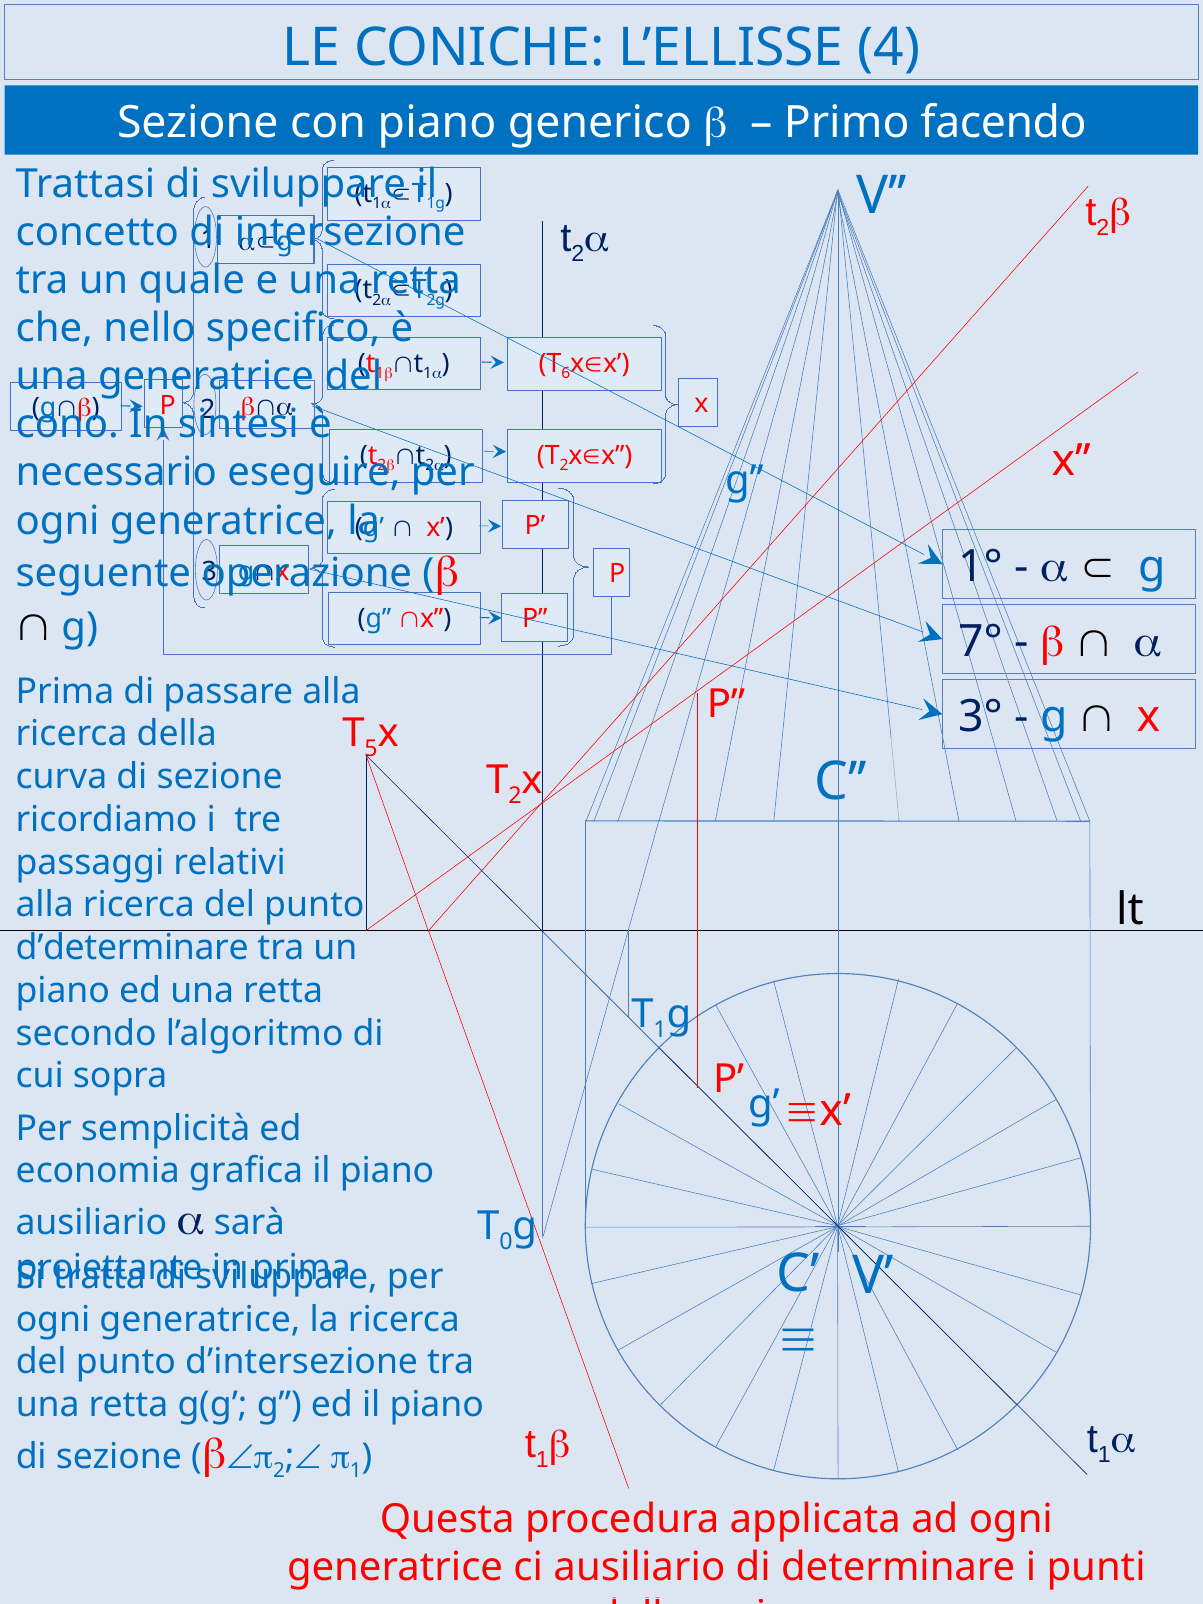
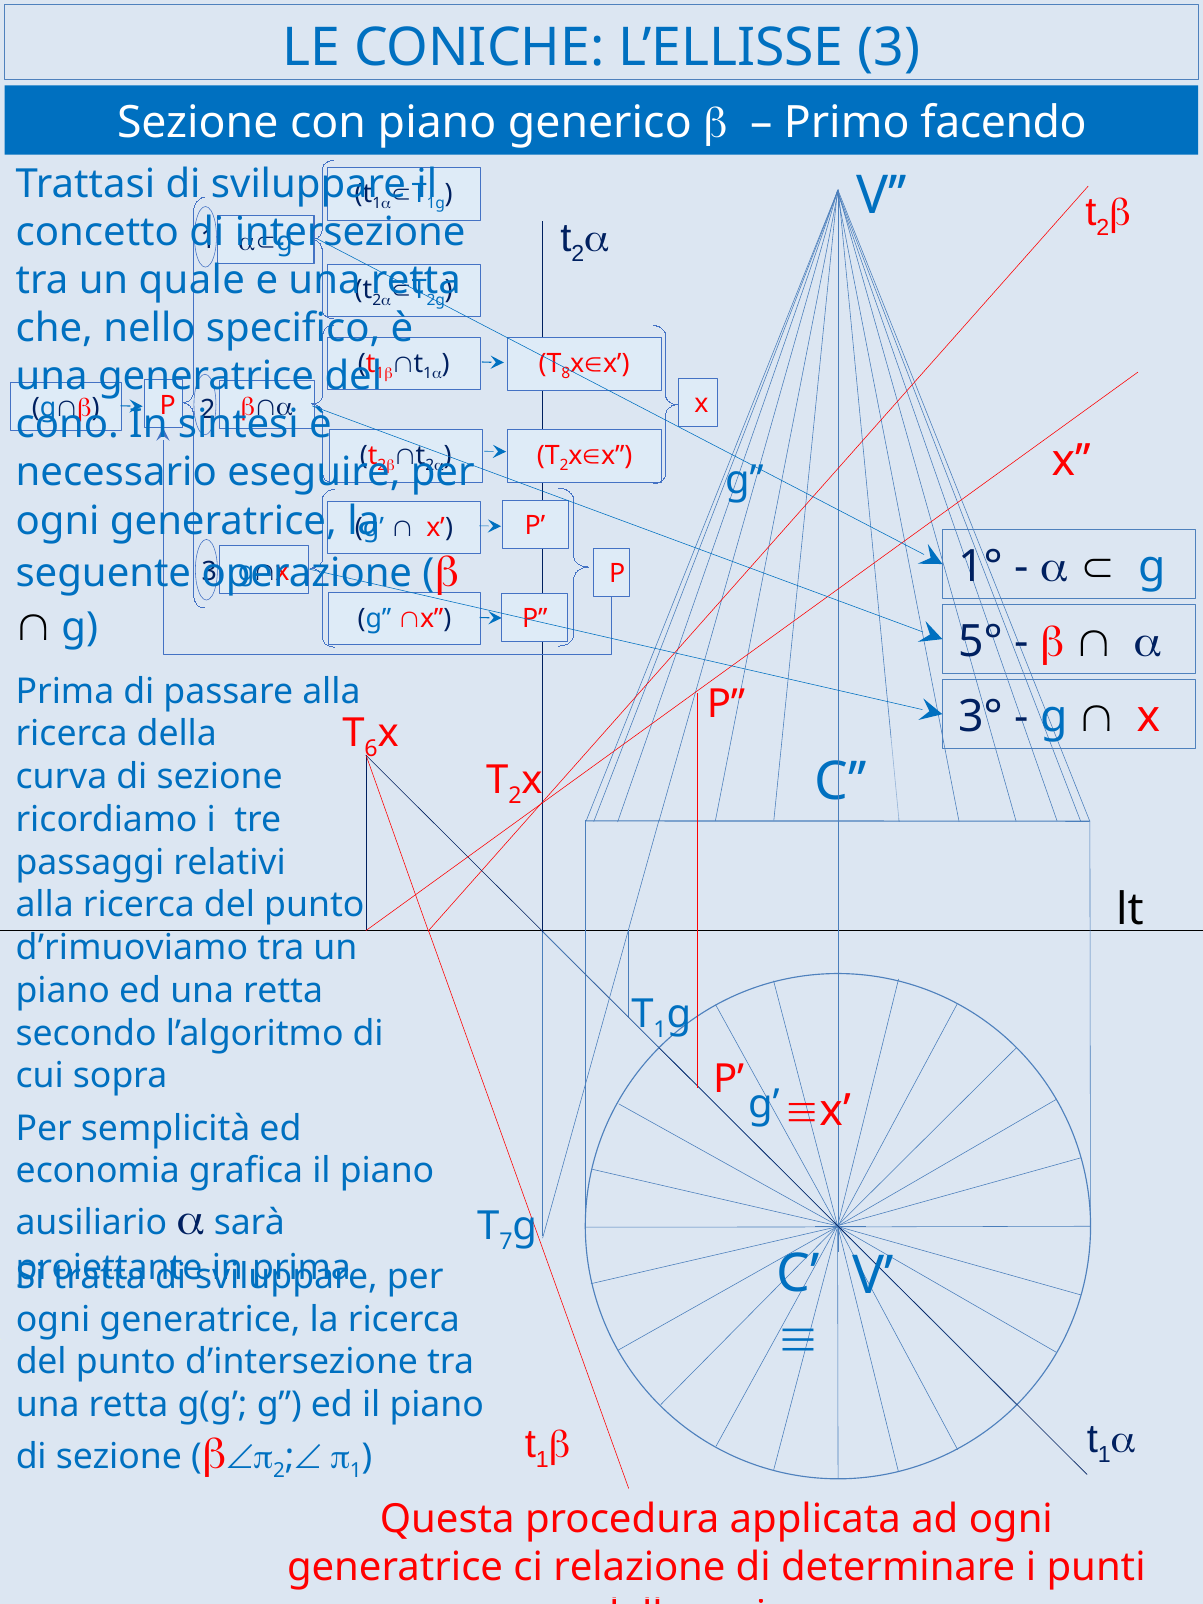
L’ELLISSE 4: 4 -> 3
6: 6 -> 8
7°: 7° -> 5°
5: 5 -> 6
d’determinare: d’determinare -> d’rimuoviamo
0: 0 -> 7
ci ausiliario: ausiliario -> relazione
